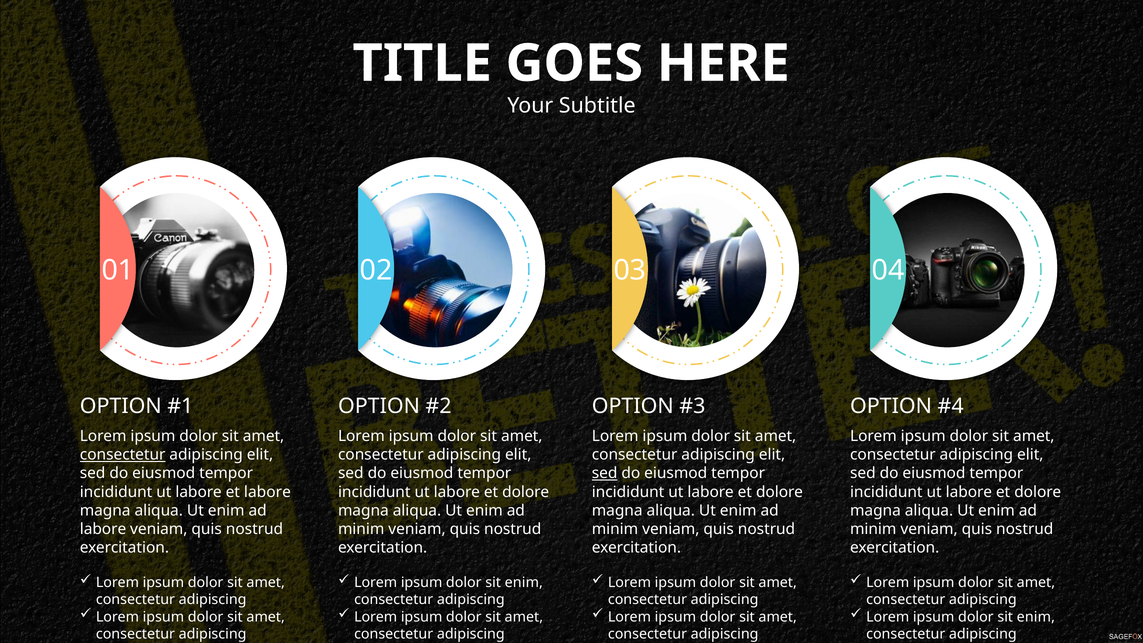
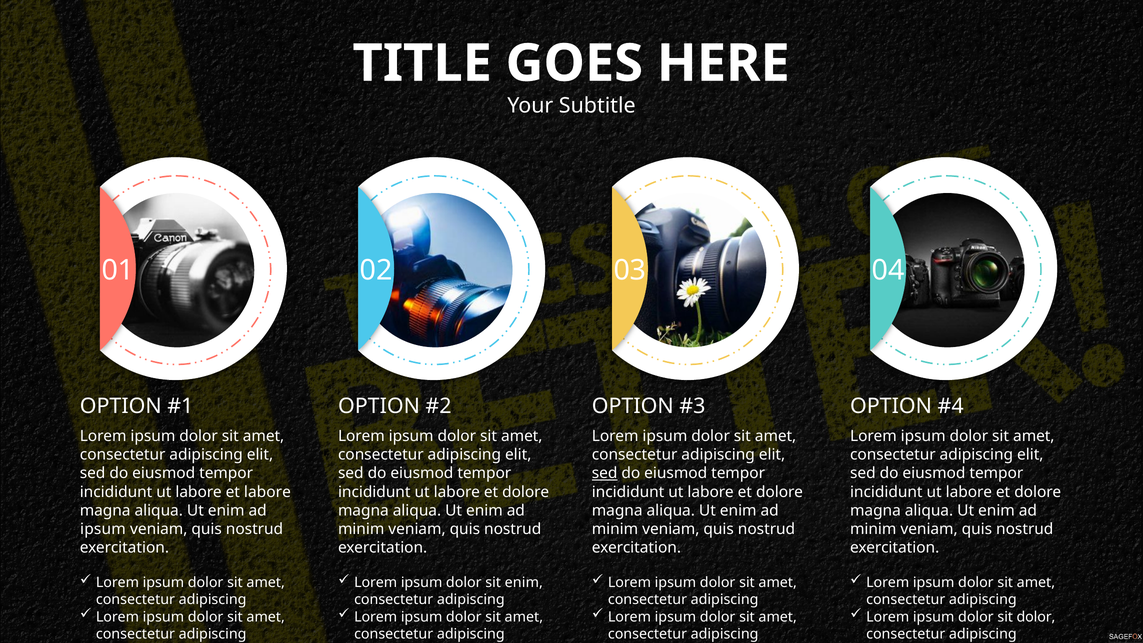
consectetur at (123, 455) underline: present -> none
labore at (103, 529): labore -> ipsum
enim at (1036, 617): enim -> dolor
